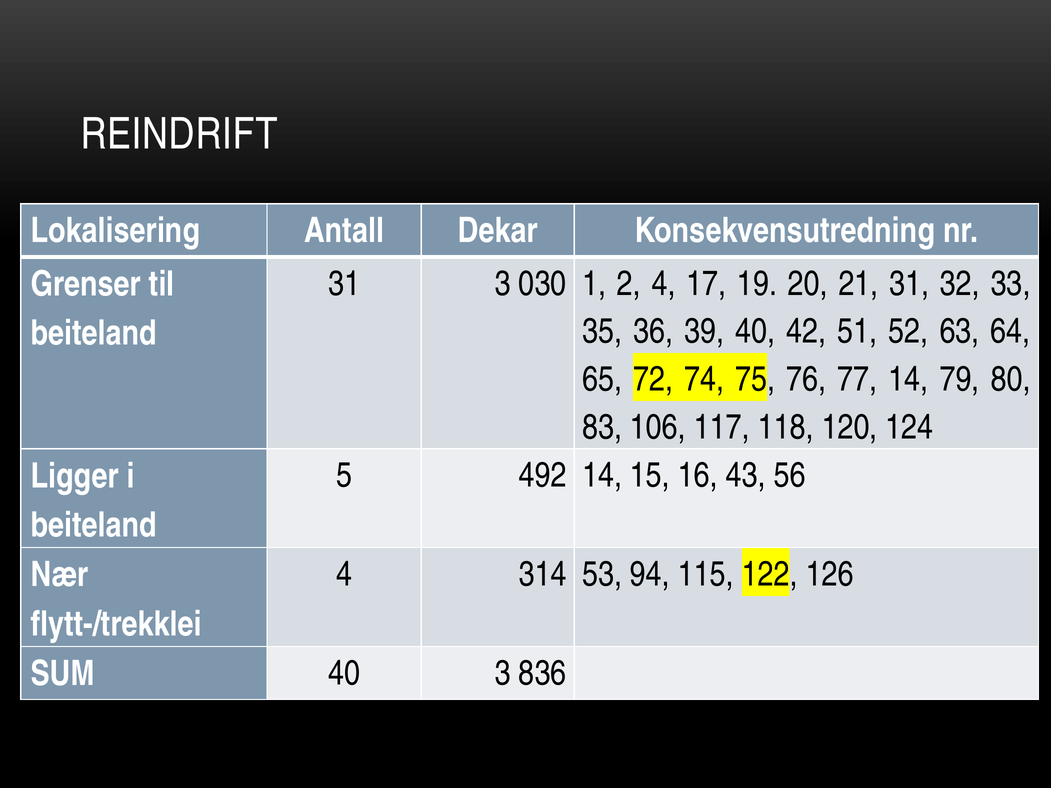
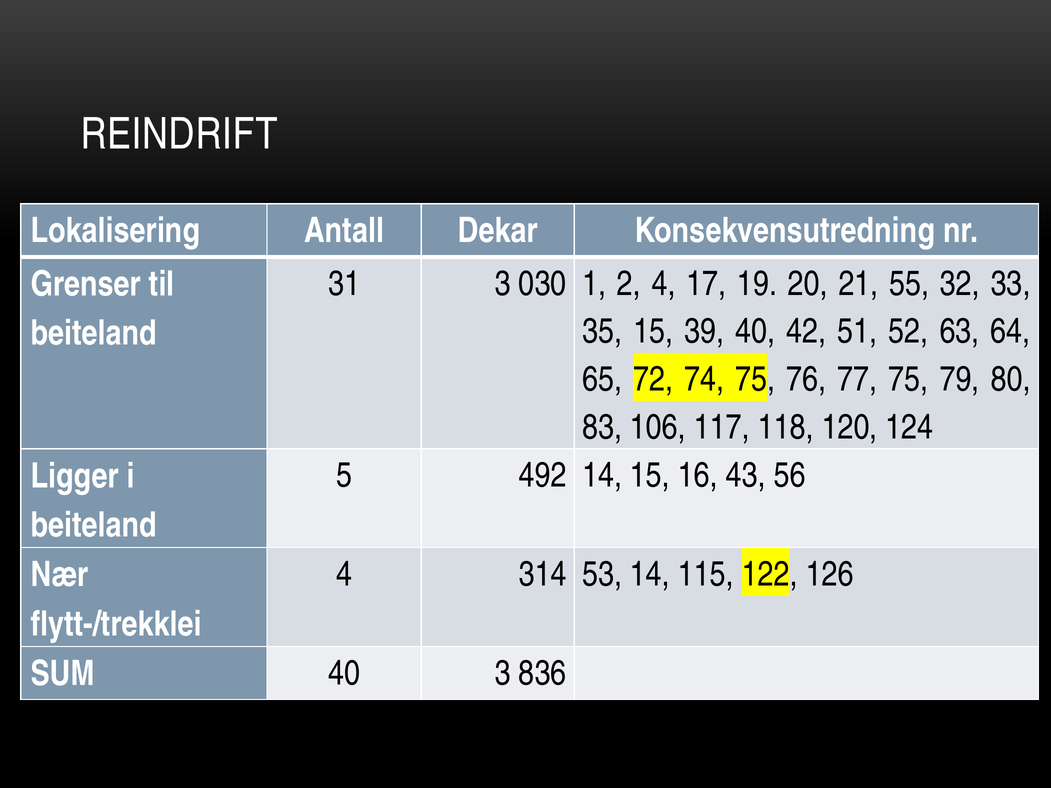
21 31: 31 -> 55
35 36: 36 -> 15
77 14: 14 -> 75
53 94: 94 -> 14
